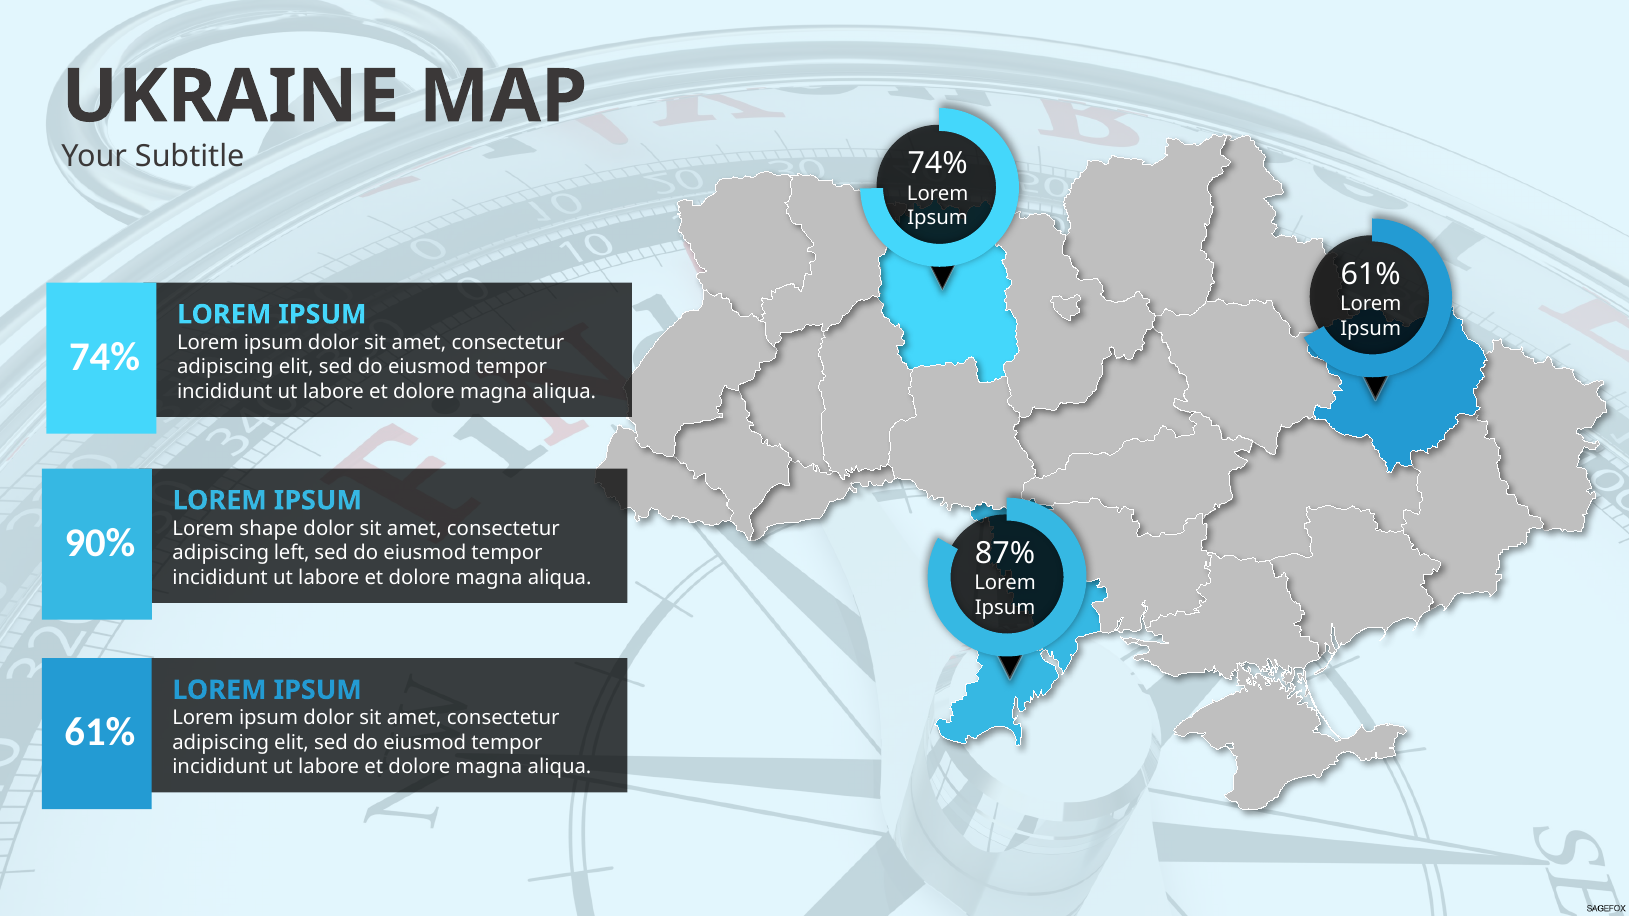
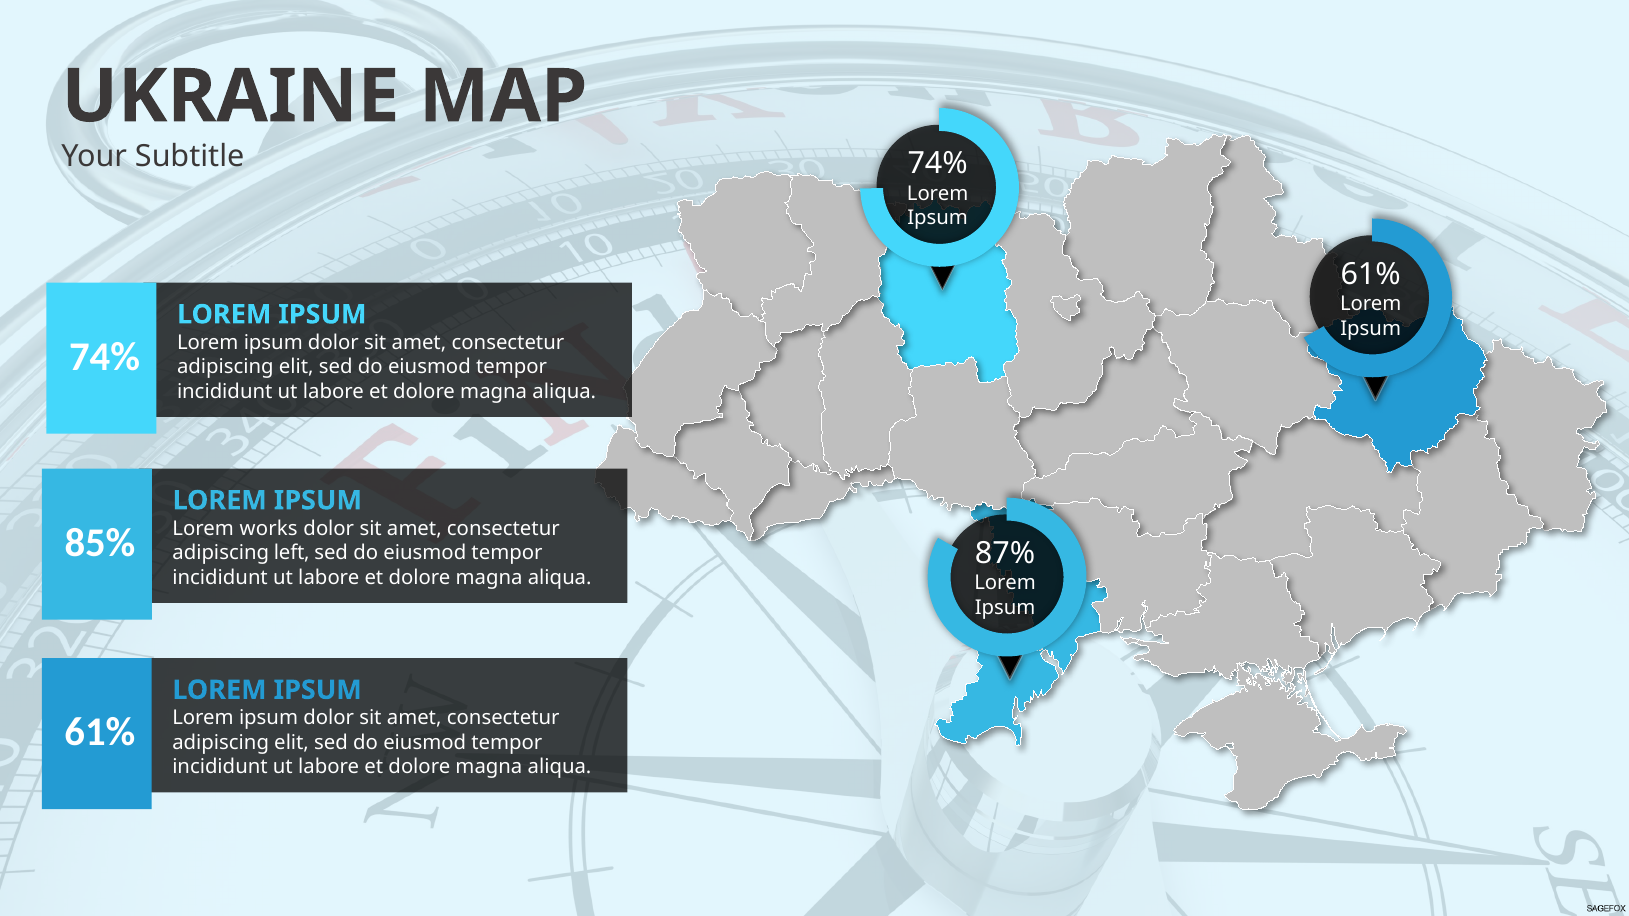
shape: shape -> works
90%: 90% -> 85%
